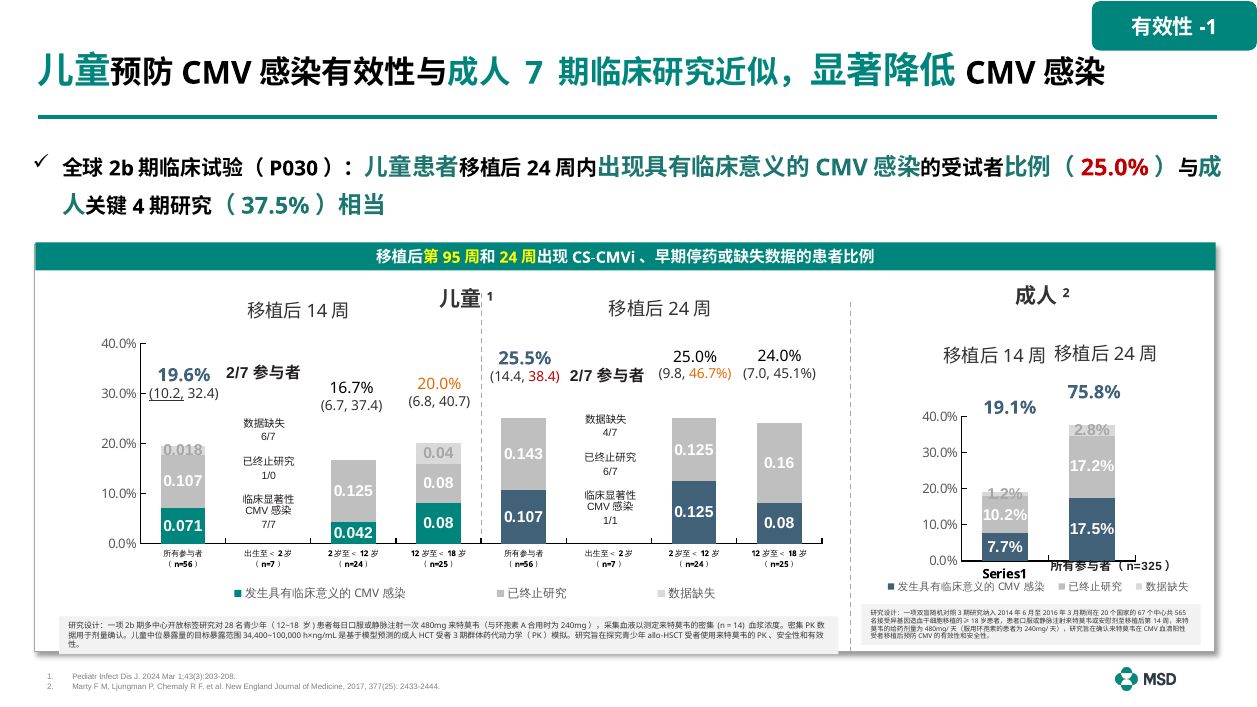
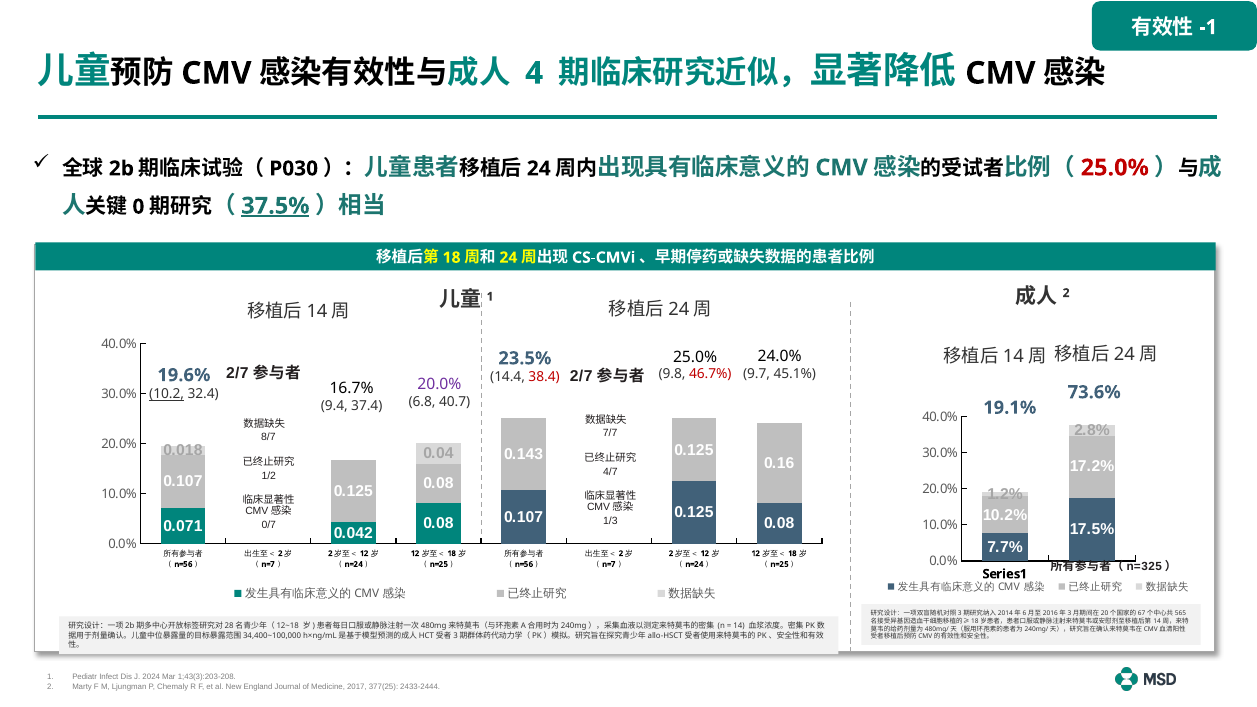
7: 7 -> 4
4: 4 -> 0
37.5% underline: none -> present
95 at (452, 258): 95 -> 18
25.5%: 25.5% -> 23.5%
7.0: 7.0 -> 9.7
46.7% colour: orange -> red
20.0% at (439, 384) colour: orange -> purple
75.8%: 75.8% -> 73.6%
6.7: 6.7 -> 9.4
4/7: 4/7 -> 7/7
6/7 at (268, 437): 6/7 -> 8/7
6/7 at (610, 472): 6/7 -> 4/7
1/0: 1/0 -> 1/2
1/1: 1/1 -> 1/3
7/7: 7/7 -> 0/7
